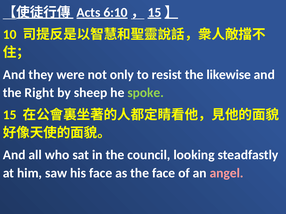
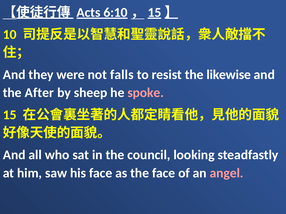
only: only -> falls
Right: Right -> After
spoke colour: light green -> pink
